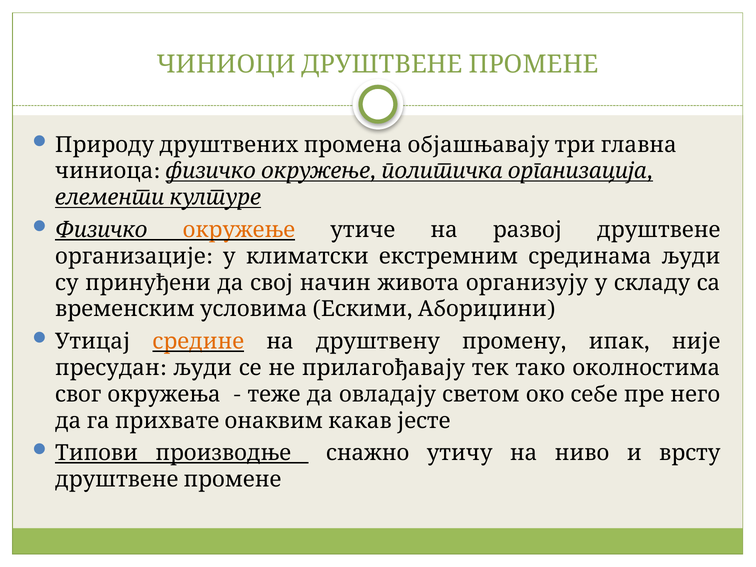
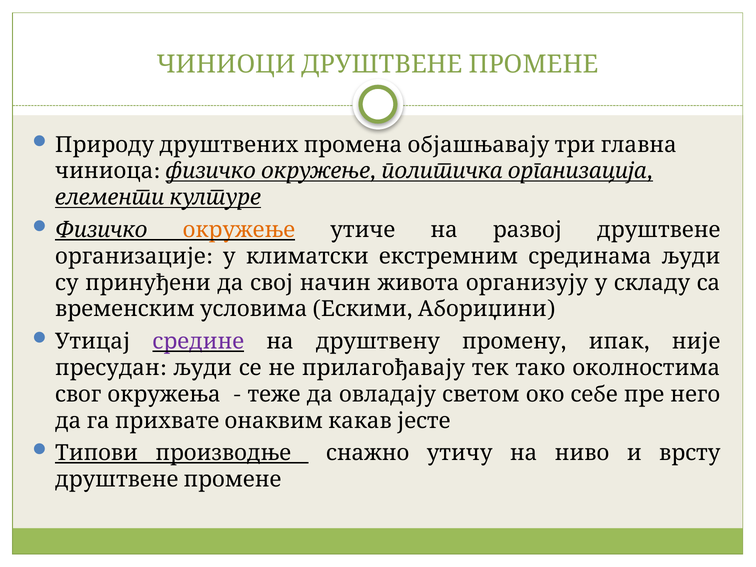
средине colour: orange -> purple
